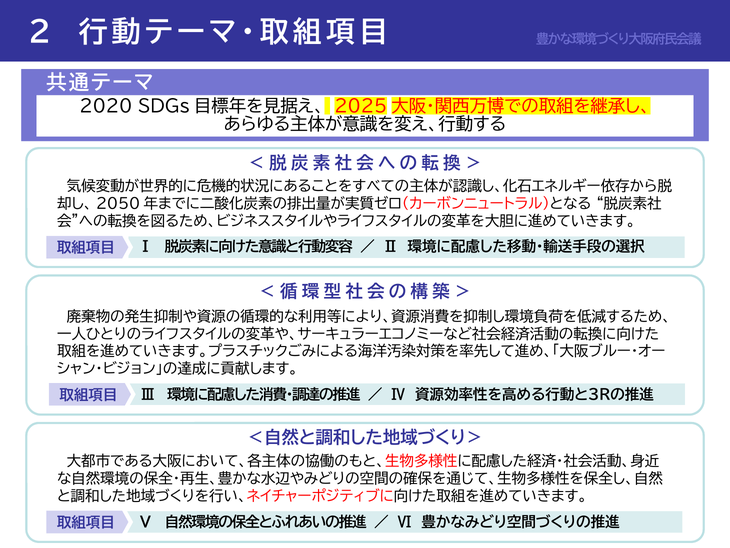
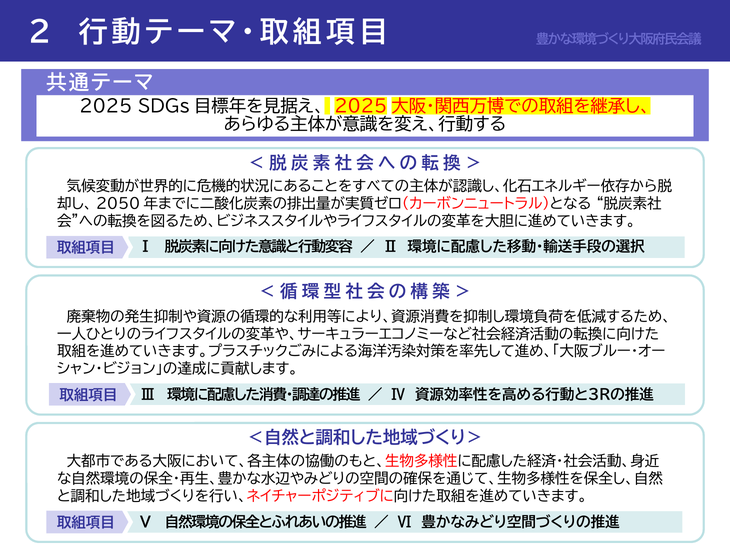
2020: 2020 -> 2025
